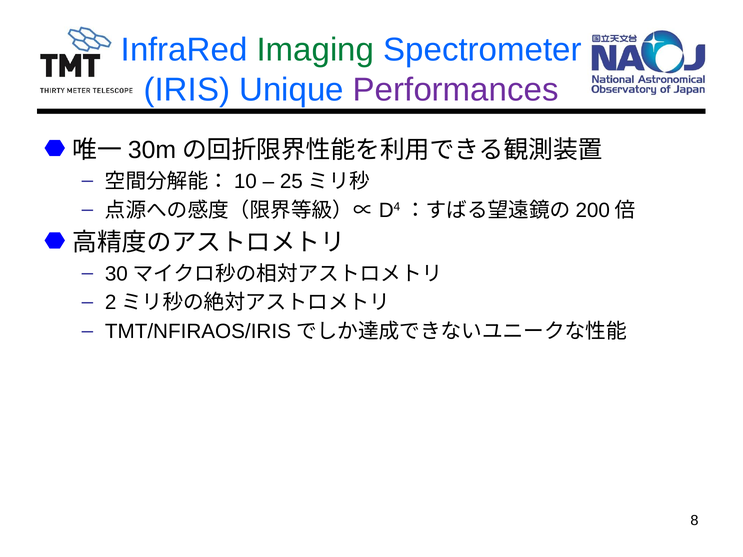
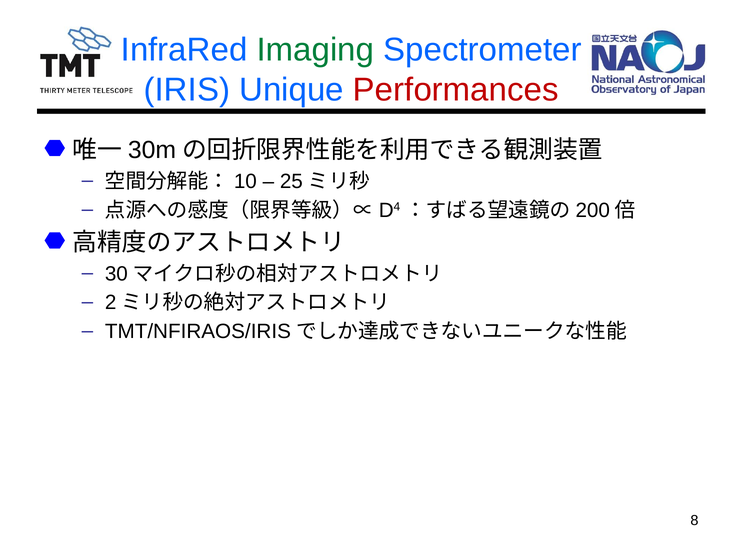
Performances colour: purple -> red
